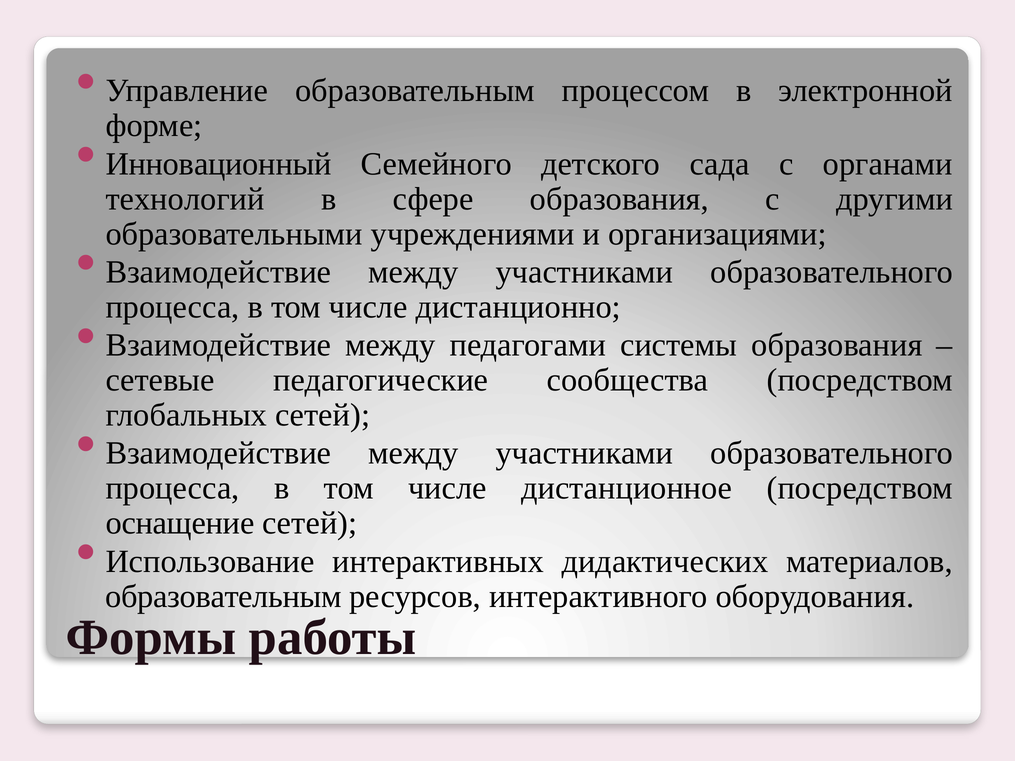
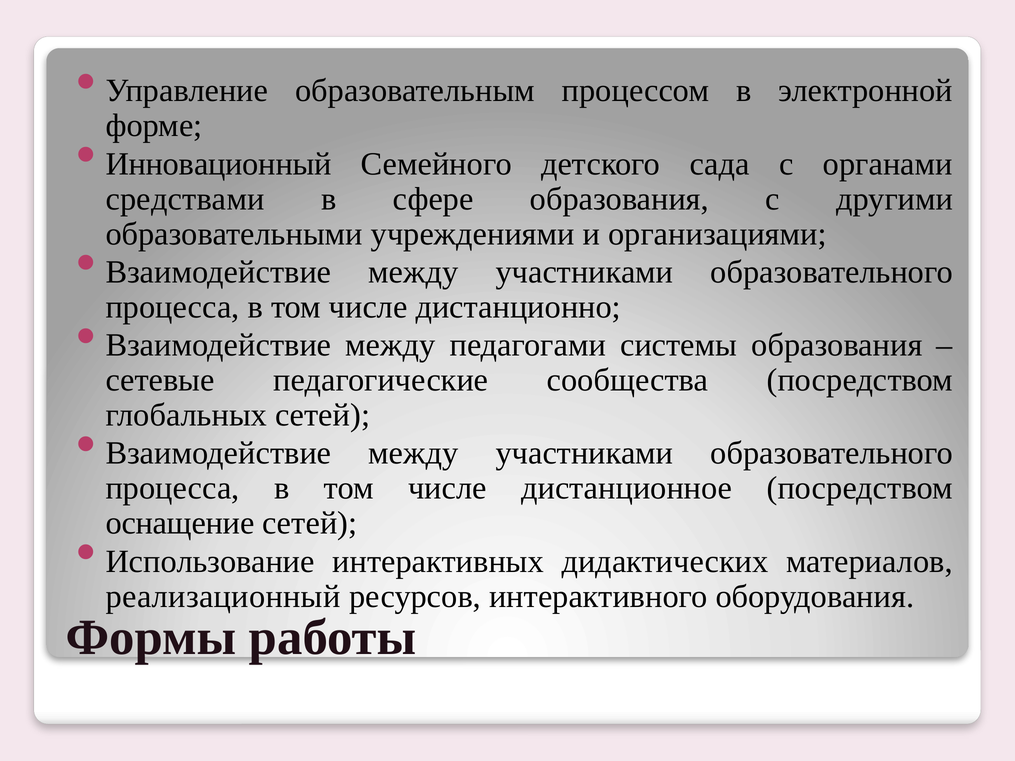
технологий: технологий -> средствами
образовательным at (224, 597): образовательным -> реализационный
